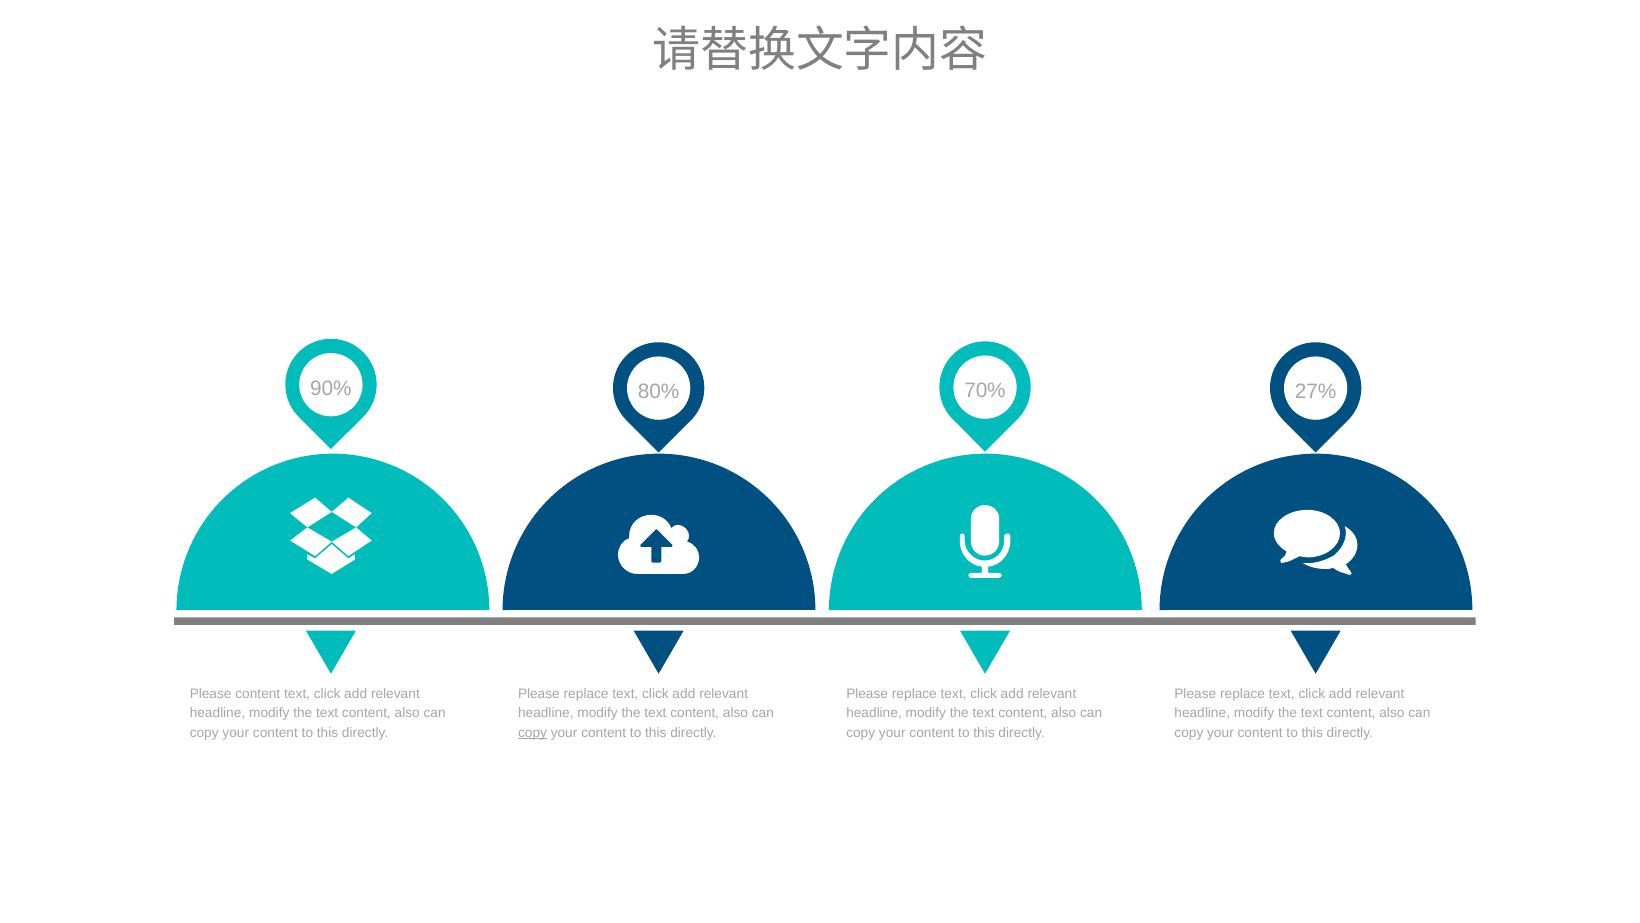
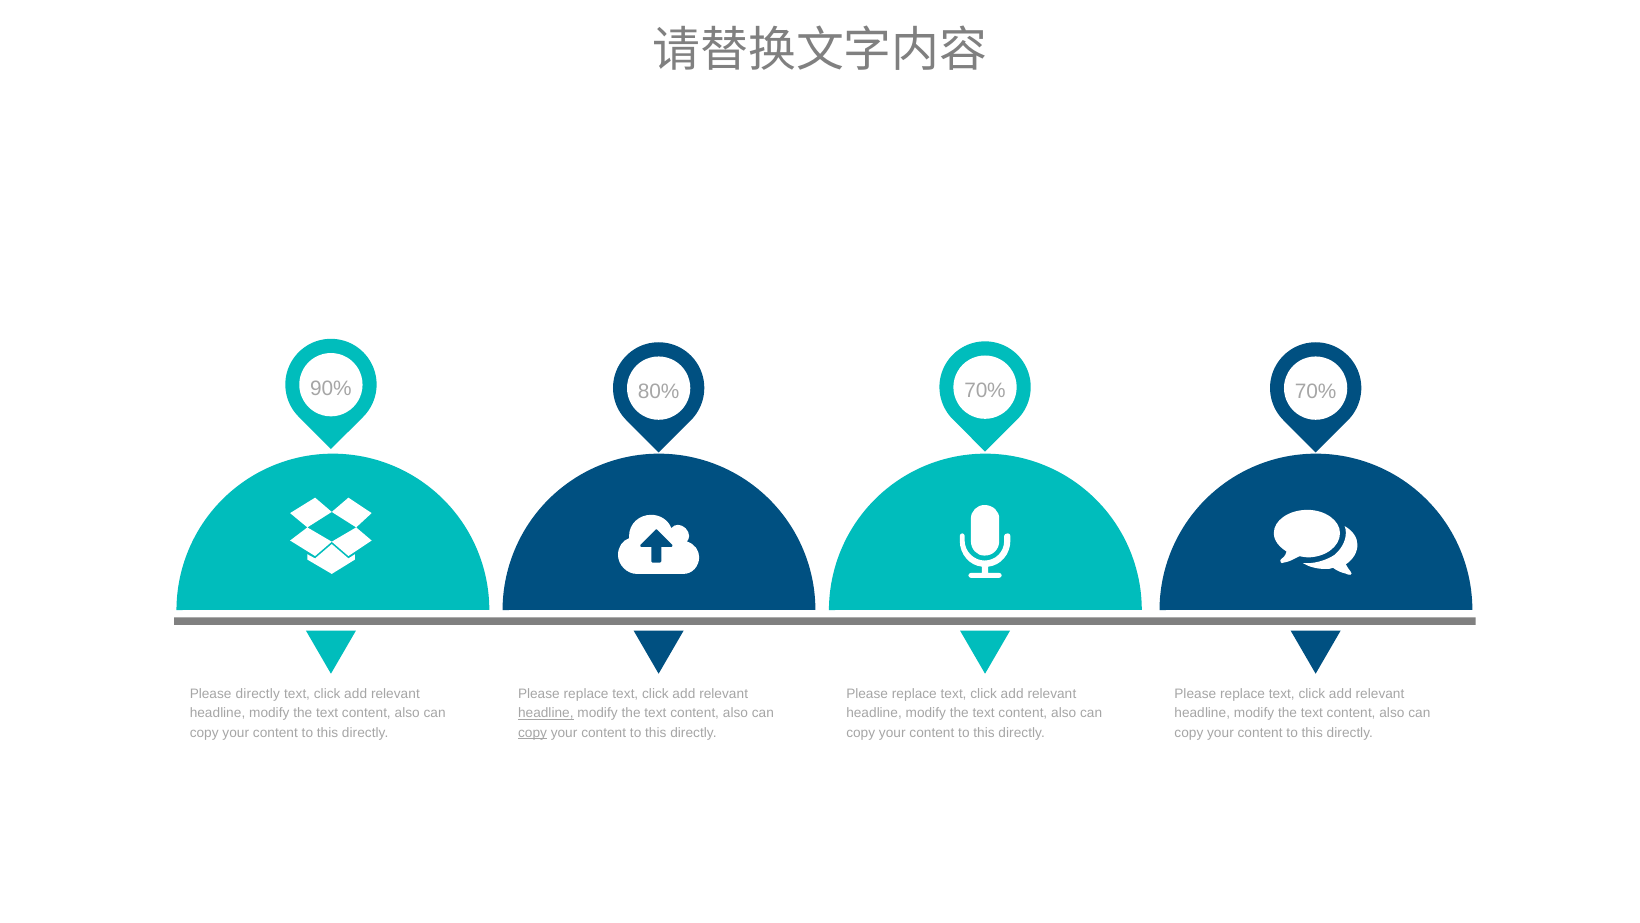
70% 27%: 27% -> 70%
Please content: content -> directly
headline at (546, 713) underline: none -> present
